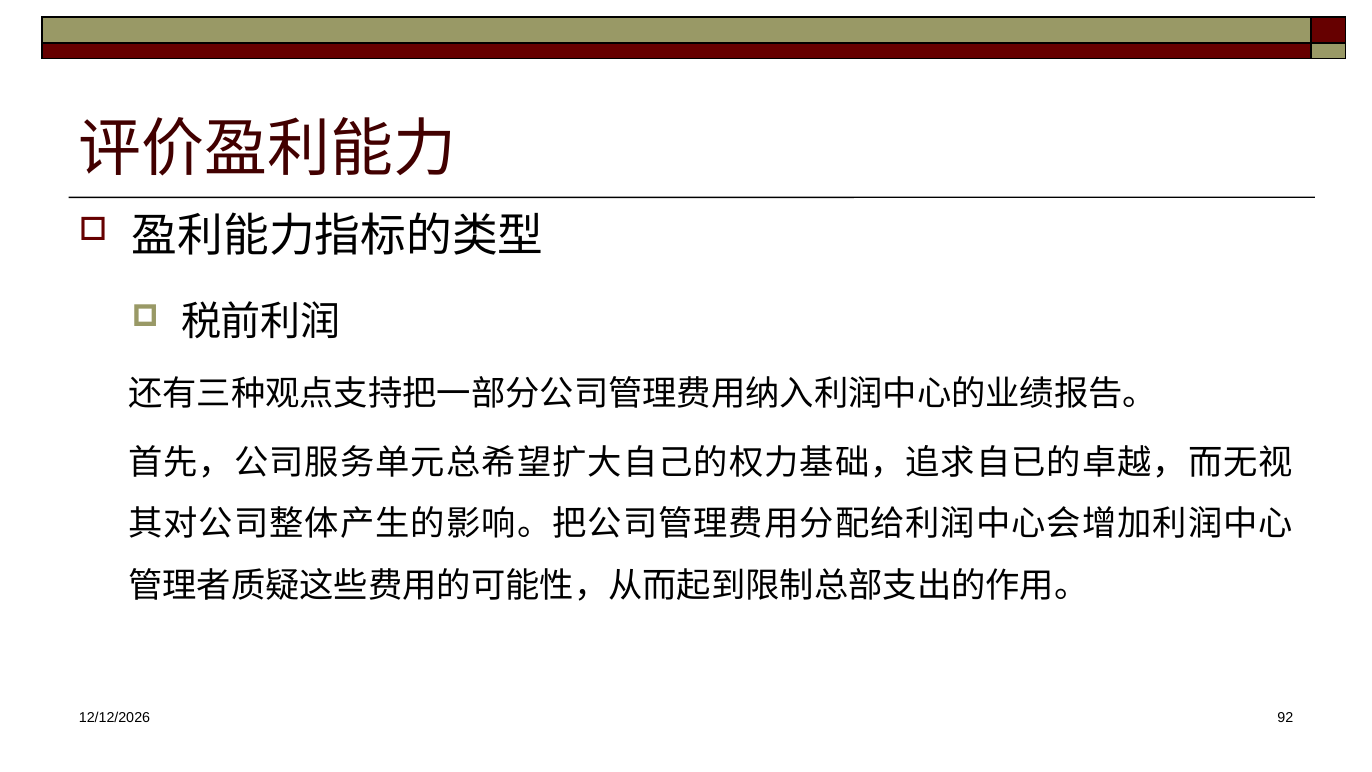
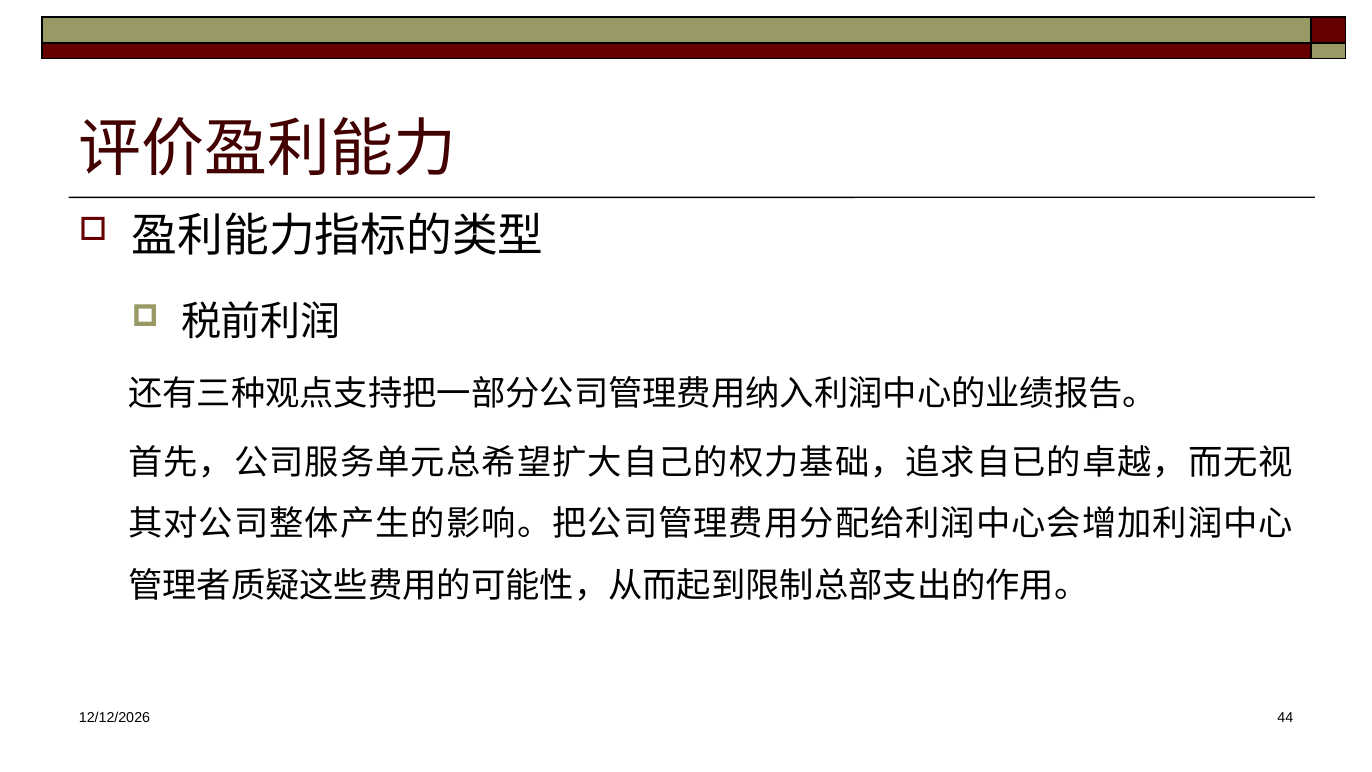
92: 92 -> 44
